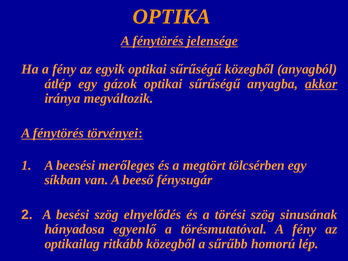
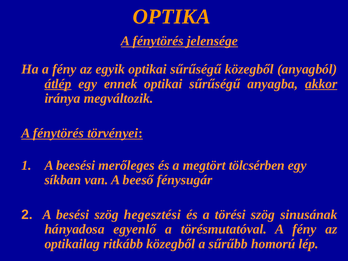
átlép underline: none -> present
gázok: gázok -> ennek
elnyelődés: elnyelődés -> hegesztési
